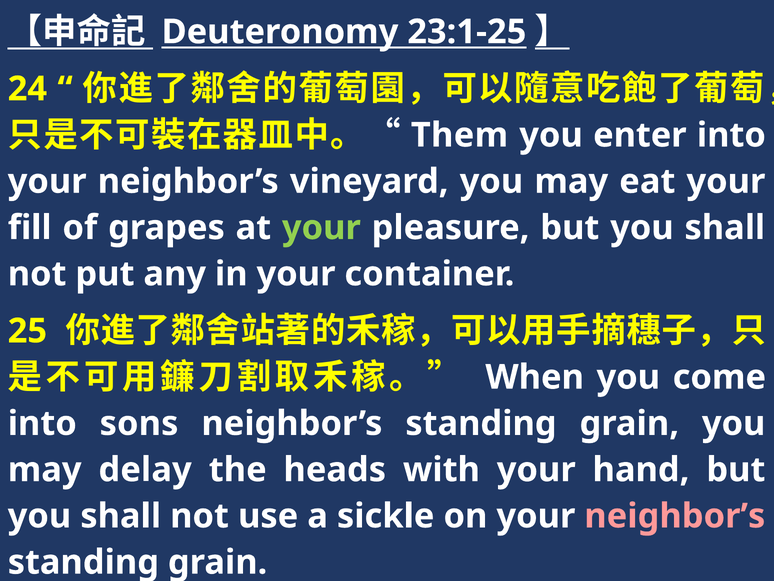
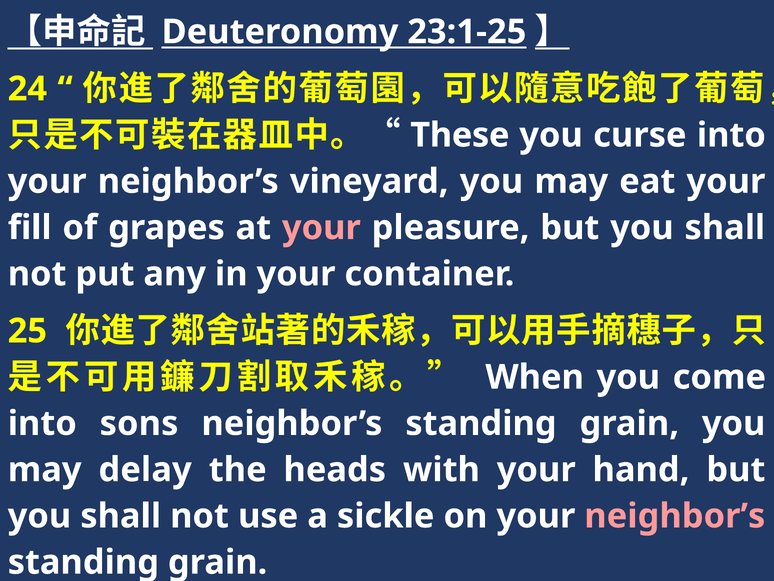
Them: Them -> These
enter: enter -> curse
your at (321, 228) colour: light green -> pink
